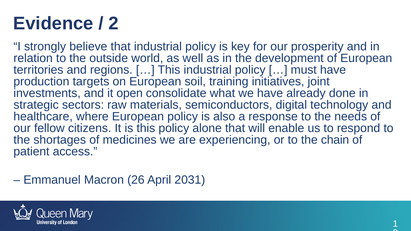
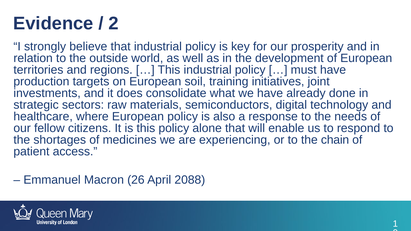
open: open -> does
2031: 2031 -> 2088
